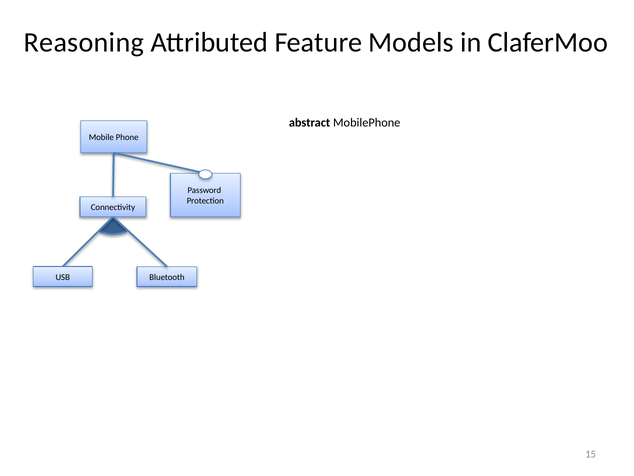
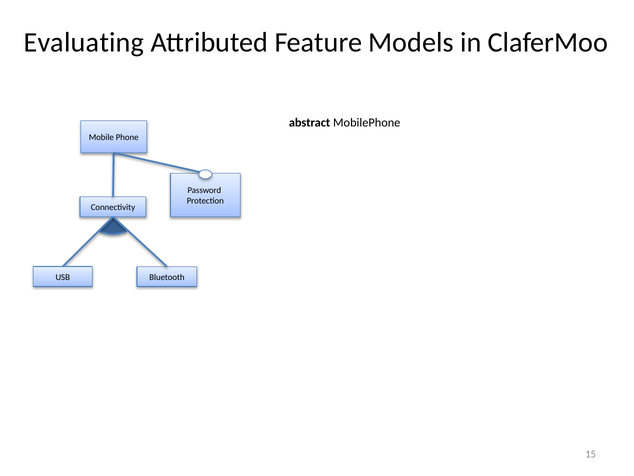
Reasoning: Reasoning -> Evaluating
